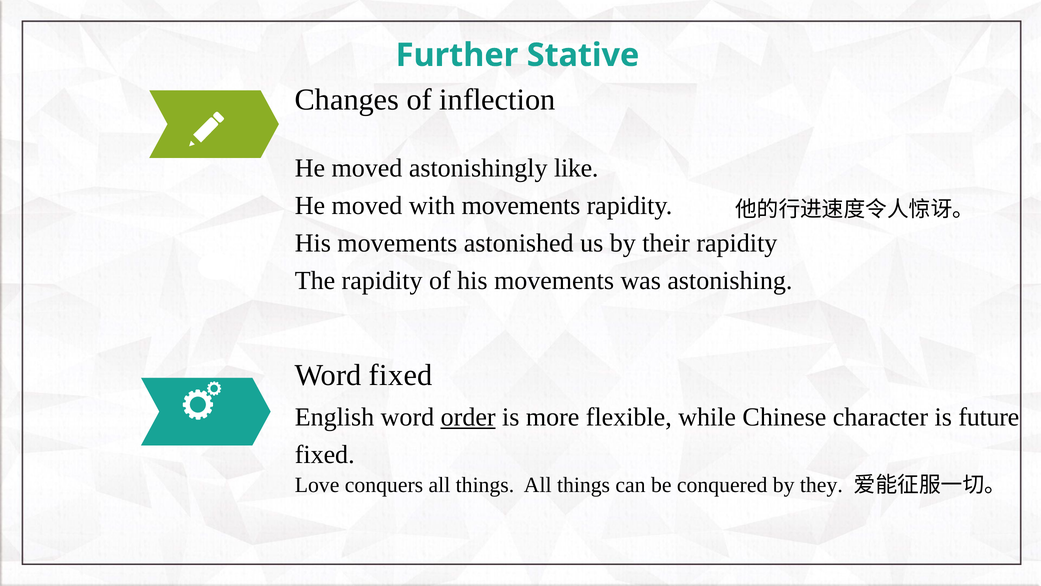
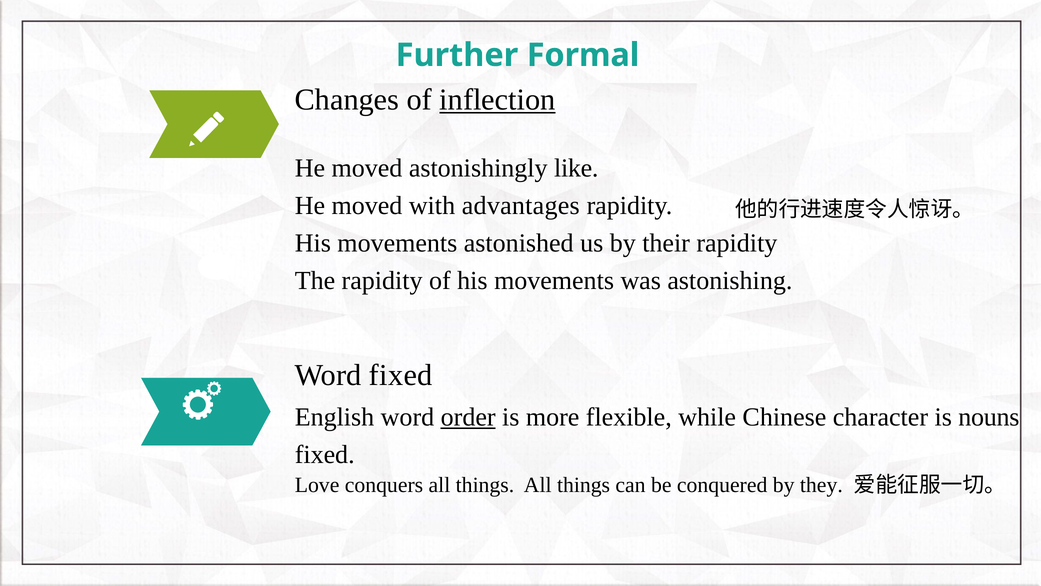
Stative: Stative -> Formal
inflection underline: none -> present
with movements: movements -> advantages
future: future -> nouns
